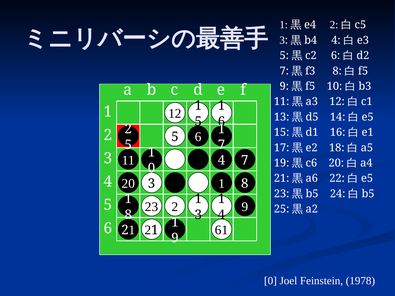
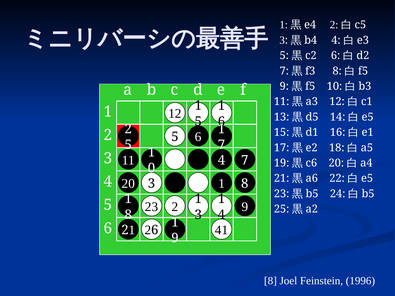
1 at (155, 230): 1 -> 6
61: 61 -> 41
0 at (270, 281): 0 -> 8
1978: 1978 -> 1996
